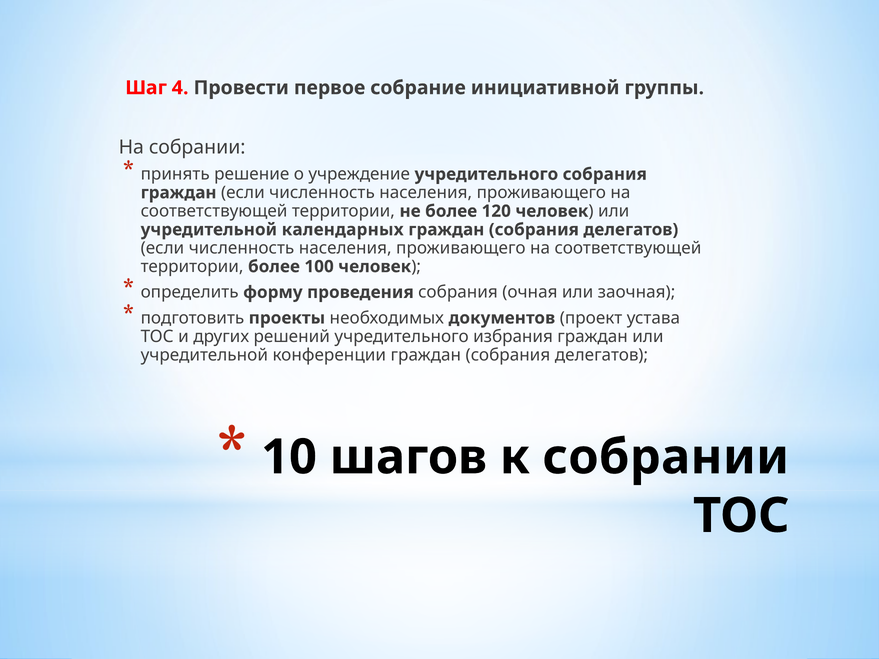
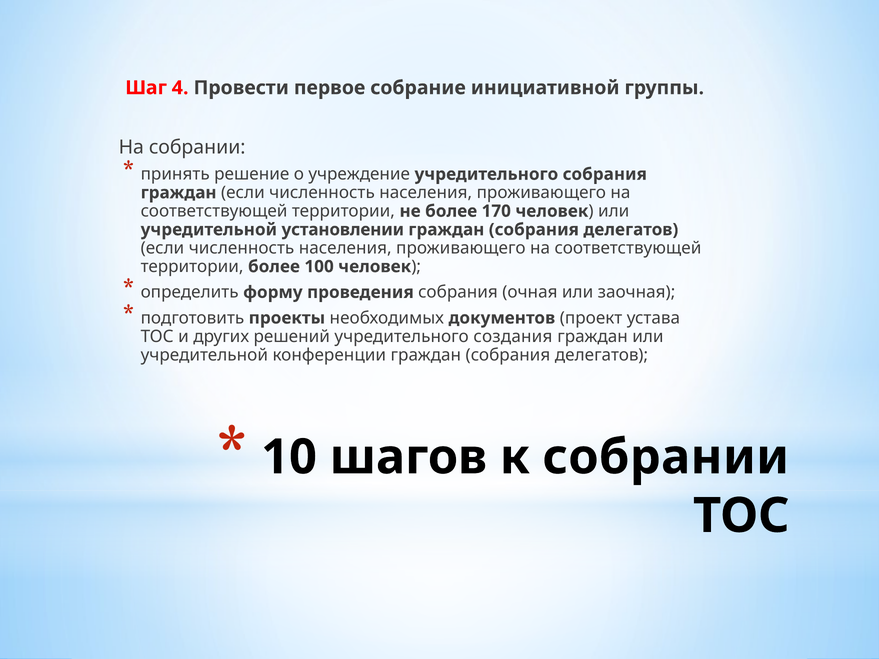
120: 120 -> 170
календарных: календарных -> установлении
избрания: избрания -> создания
